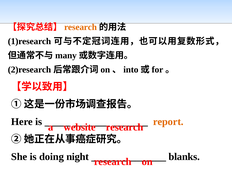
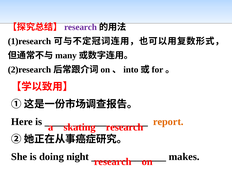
research at (81, 27) colour: orange -> purple
website: website -> skating
blanks: blanks -> makes
